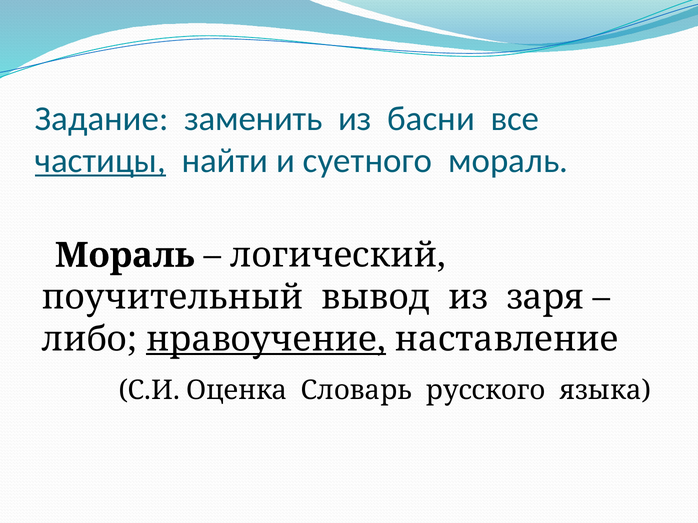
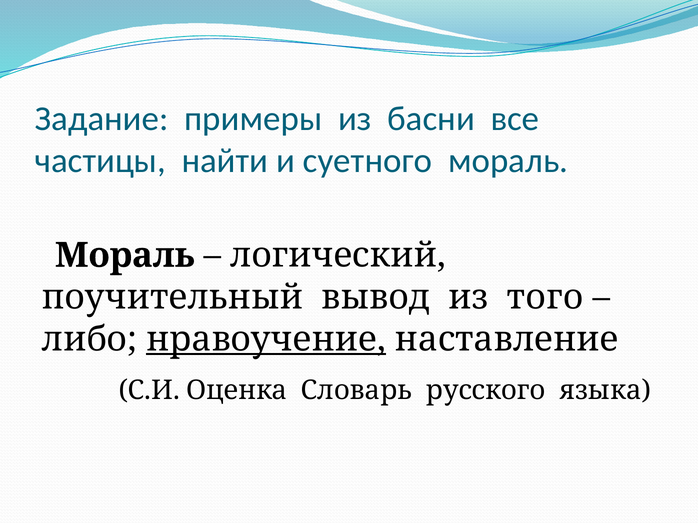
заменить: заменить -> примеры
частицы underline: present -> none
заря: заря -> того
